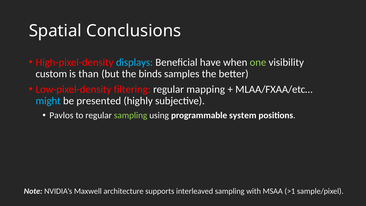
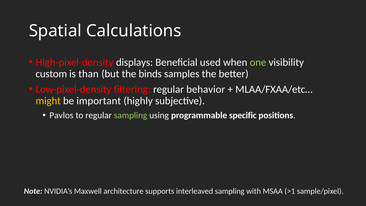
Conclusions: Conclusions -> Calculations
displays colour: light blue -> white
have: have -> used
mapping: mapping -> behavior
might colour: light blue -> yellow
presented: presented -> important
system: system -> specific
